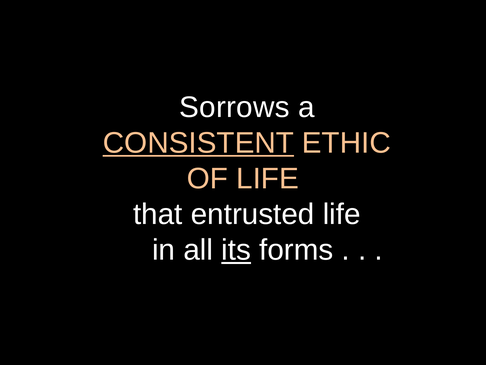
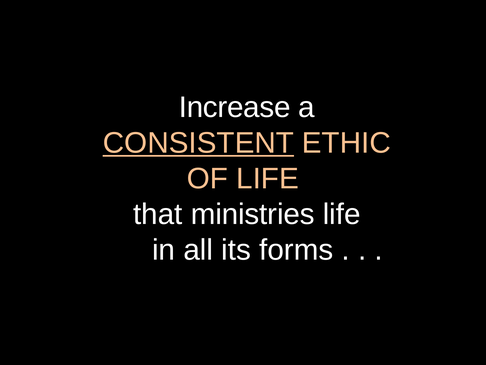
Sorrows: Sorrows -> Increase
entrusted: entrusted -> ministries
its underline: present -> none
